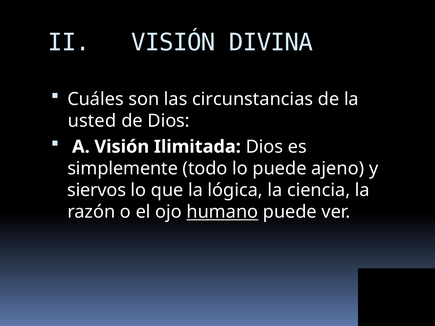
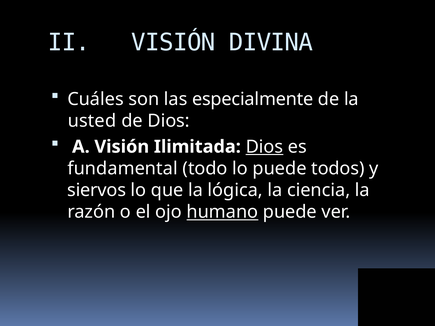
circunstancias: circunstancias -> especialmente
Dios at (264, 147) underline: none -> present
simplemente: simplemente -> fundamental
ajeno: ajeno -> todos
